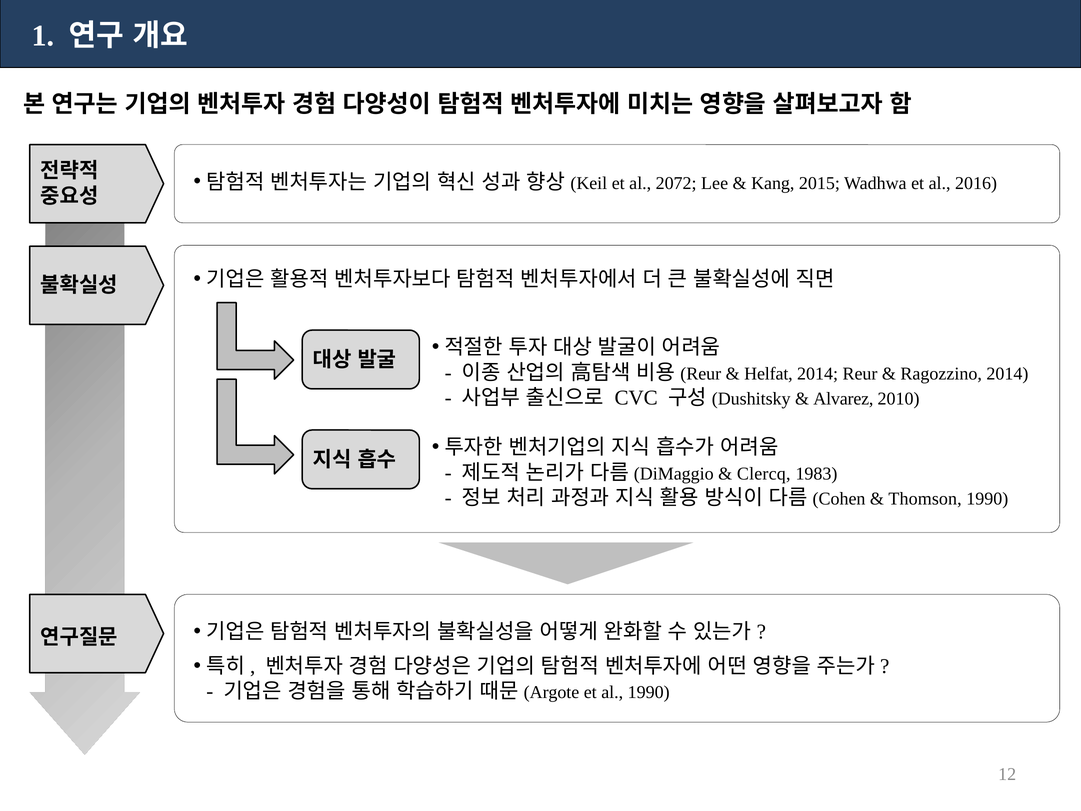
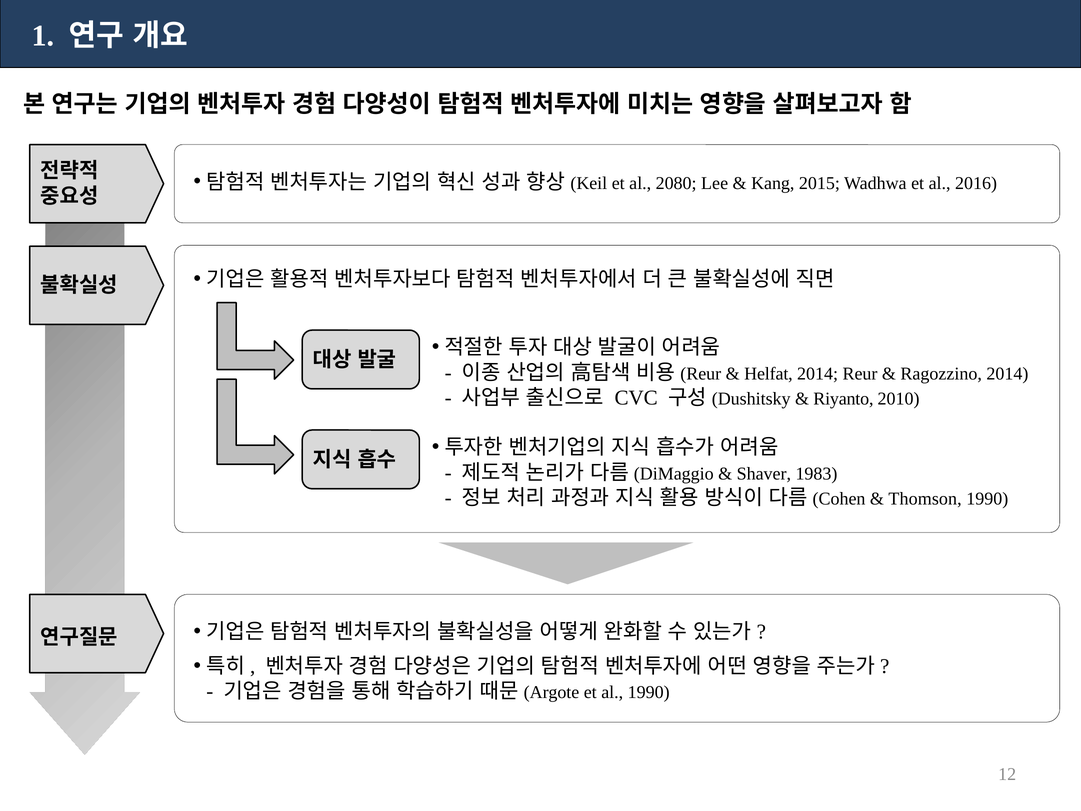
2072: 2072 -> 2080
Alvarez: Alvarez -> Riyanto
Clercq: Clercq -> Shaver
